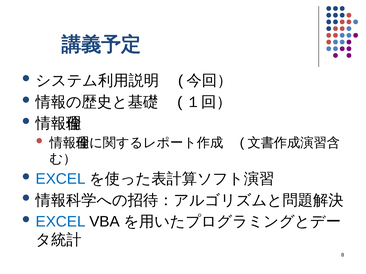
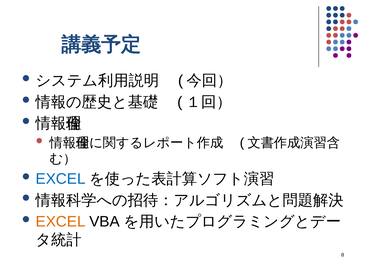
EXCEL at (61, 222) colour: blue -> orange
